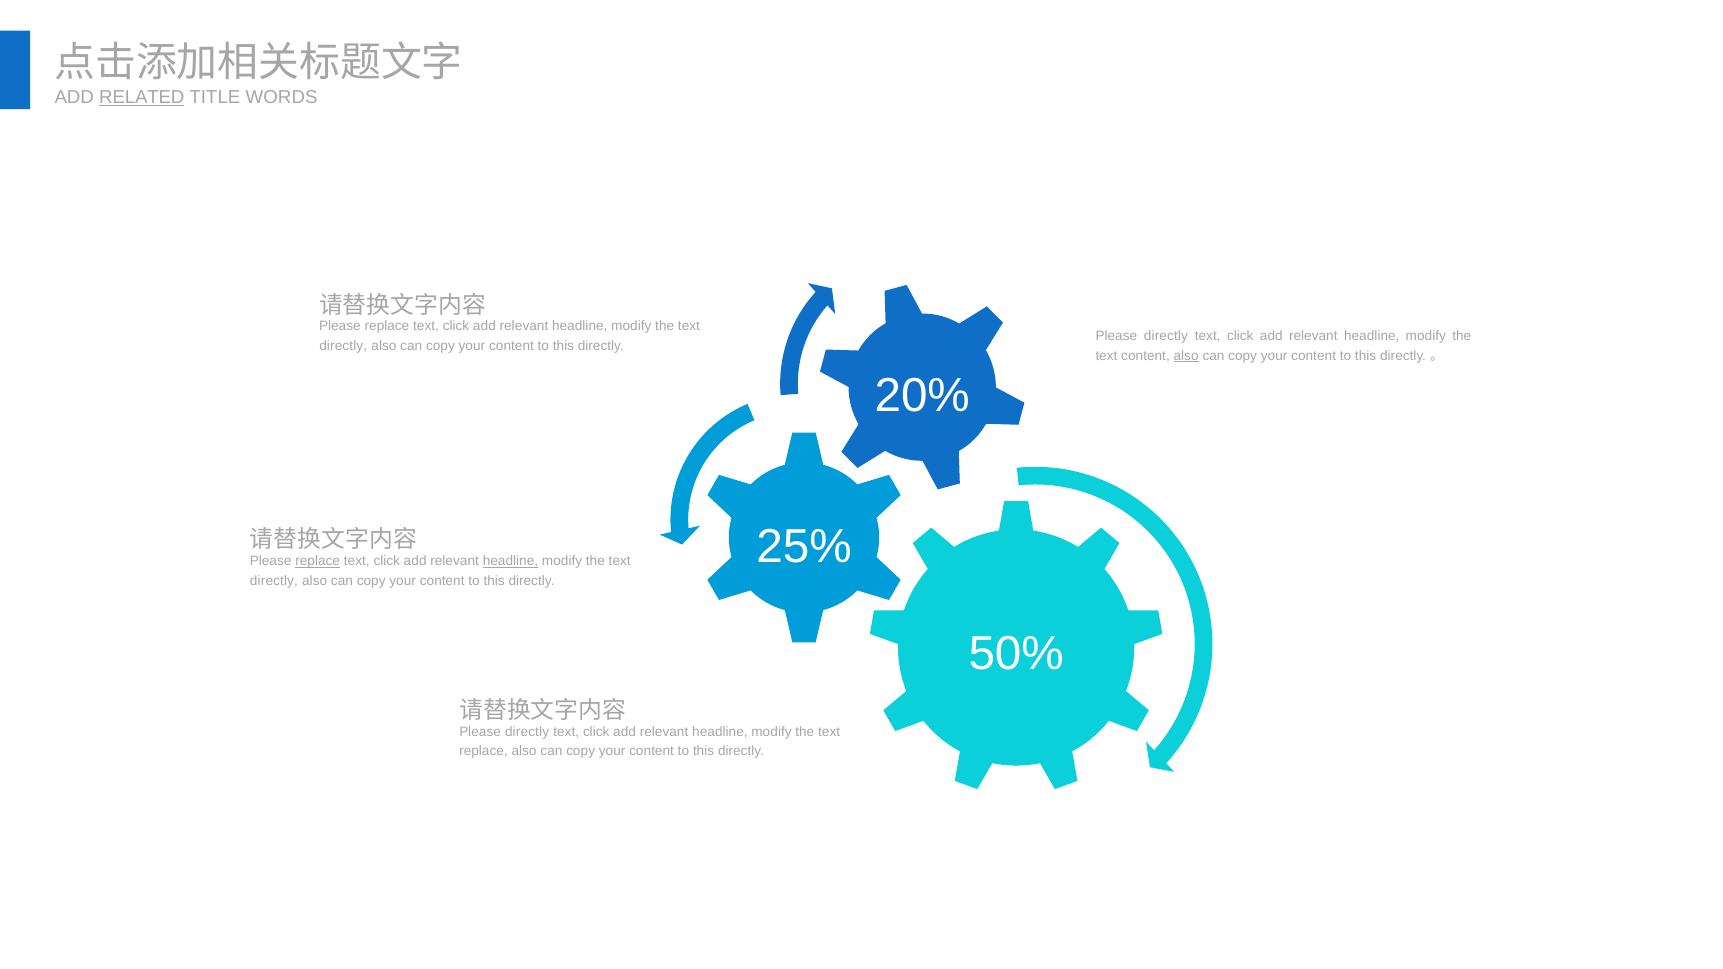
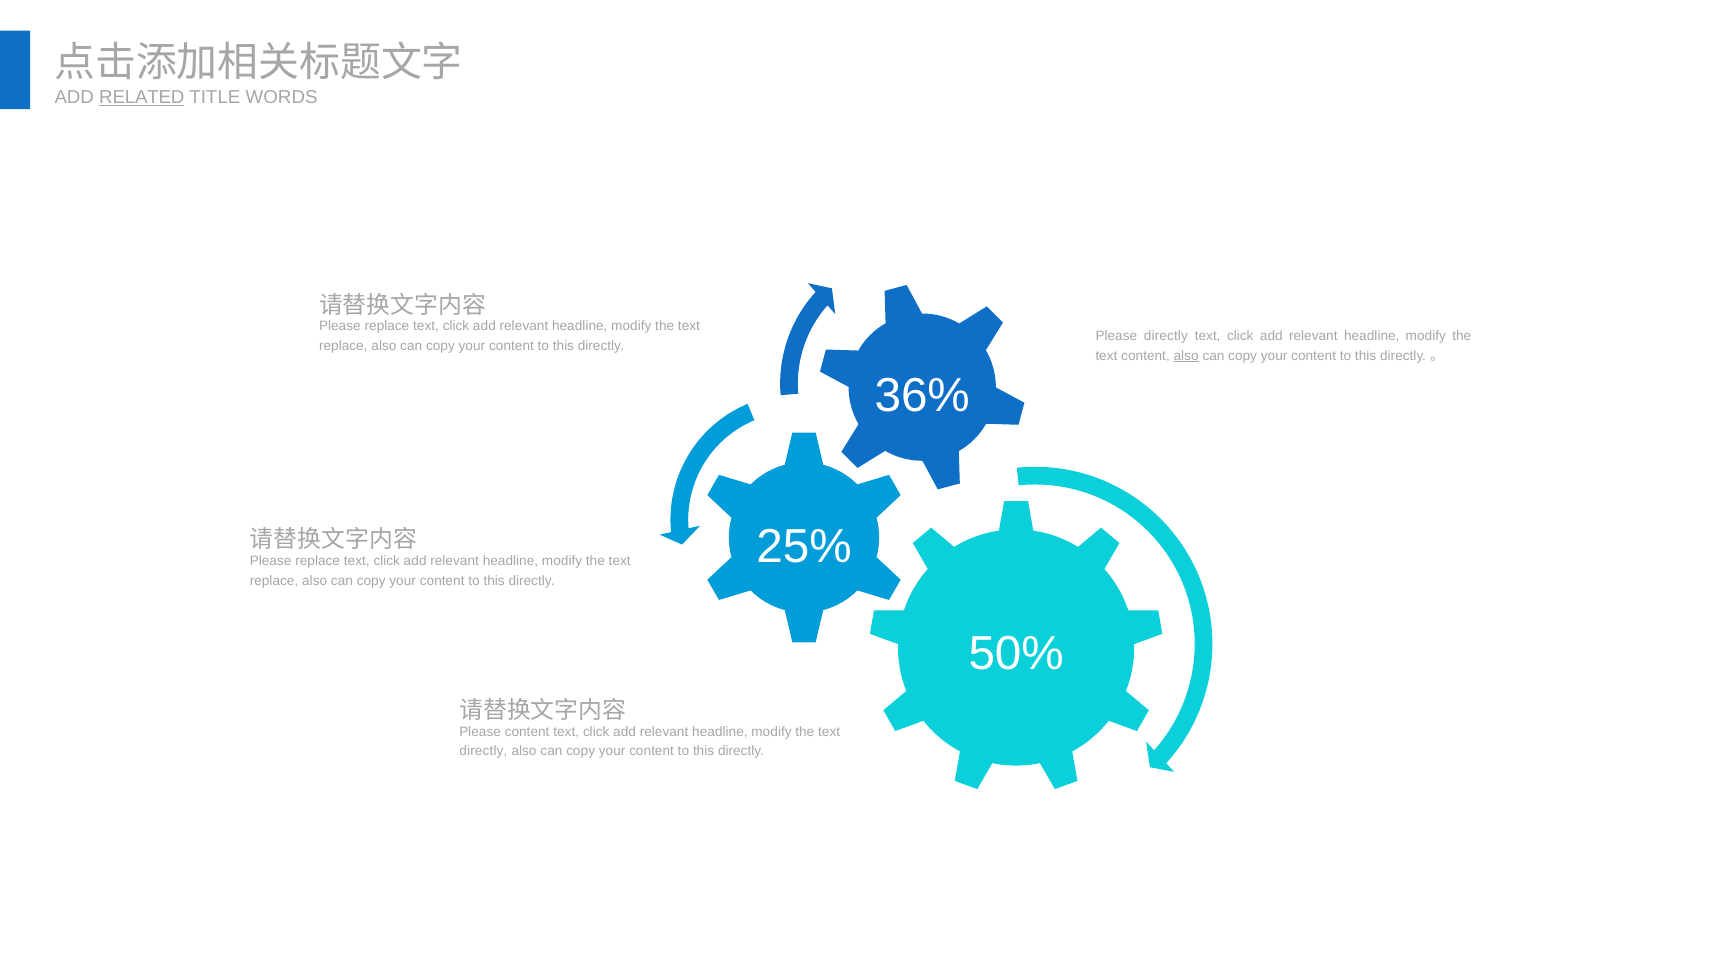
directly at (343, 346): directly -> replace
20%: 20% -> 36%
replace at (318, 561) underline: present -> none
headline at (510, 561) underline: present -> none
directly at (274, 581): directly -> replace
directly at (527, 732): directly -> content
replace at (483, 751): replace -> directly
